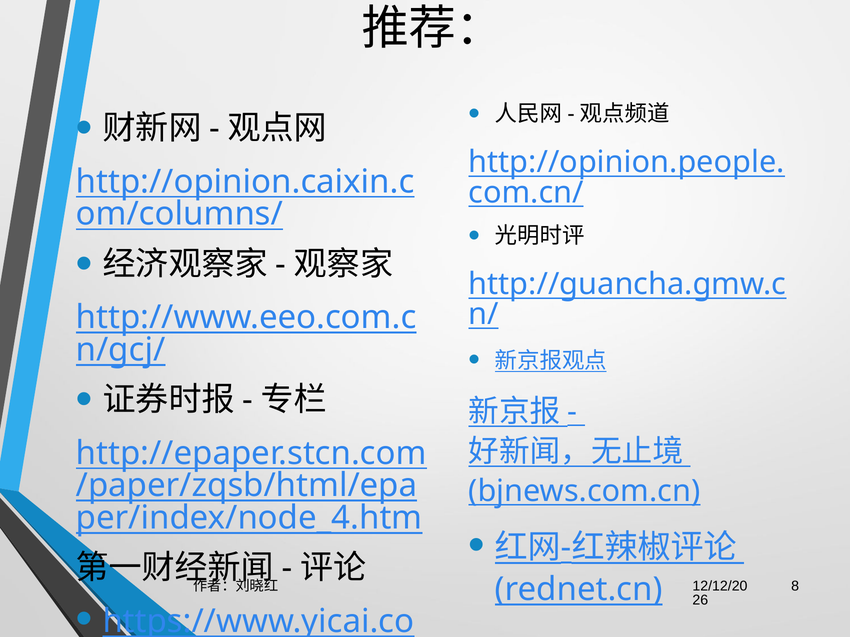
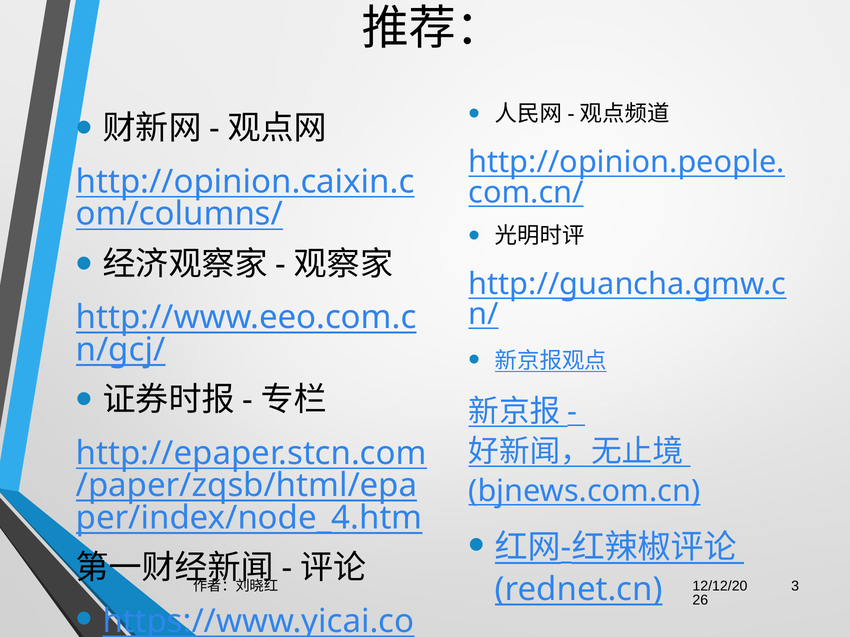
8: 8 -> 3
